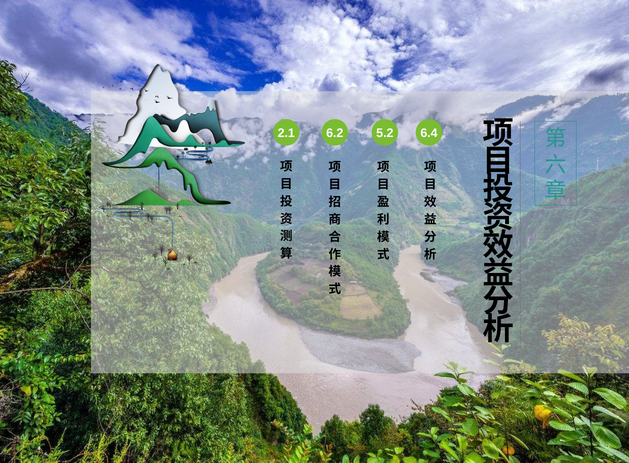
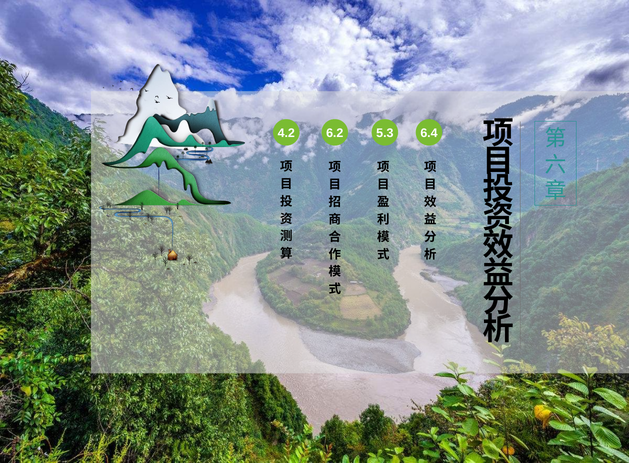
2.1: 2.1 -> 4.2
5.2: 5.2 -> 5.3
